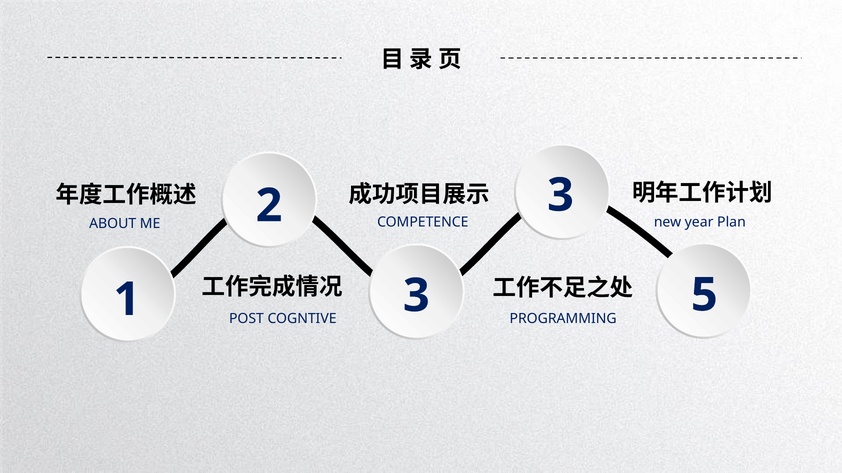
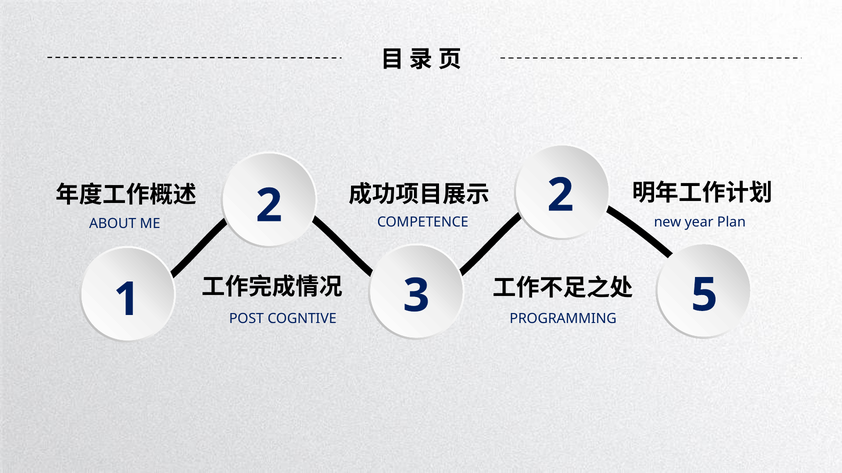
2 3: 3 -> 2
